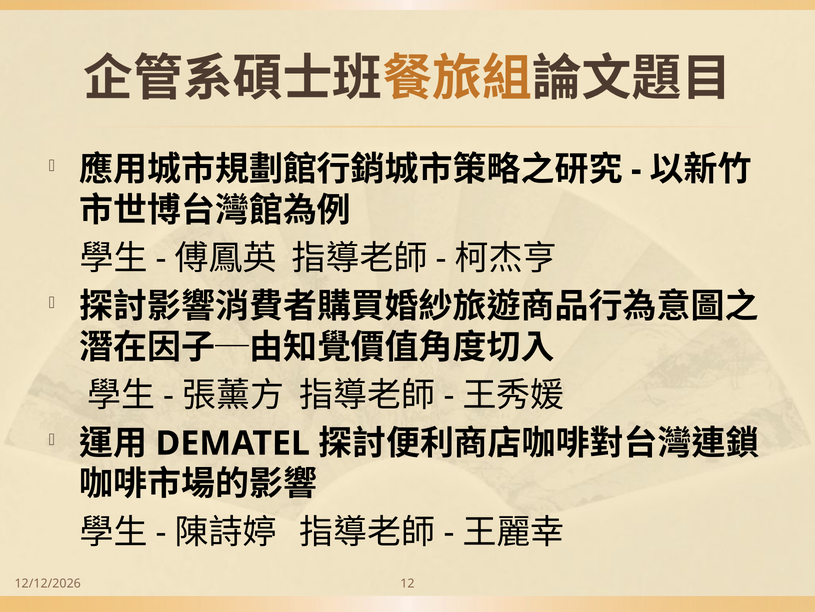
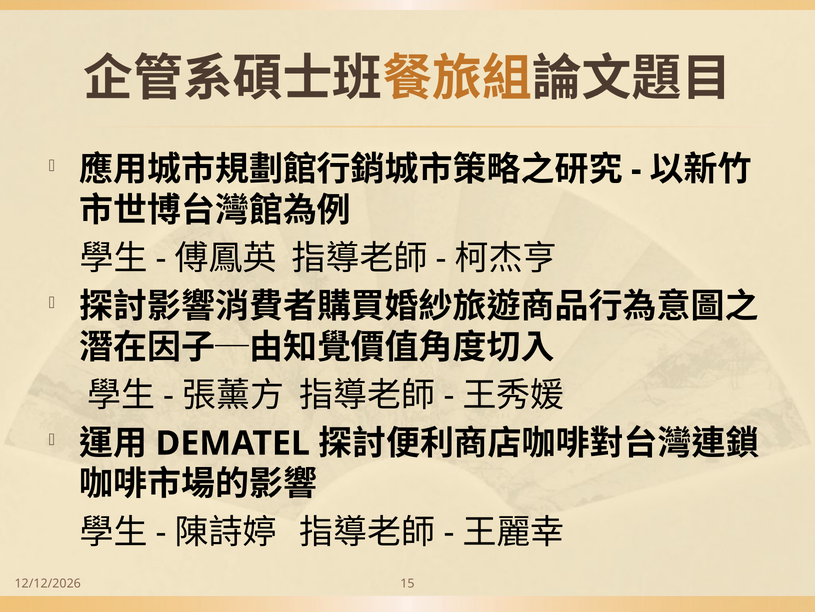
12: 12 -> 15
